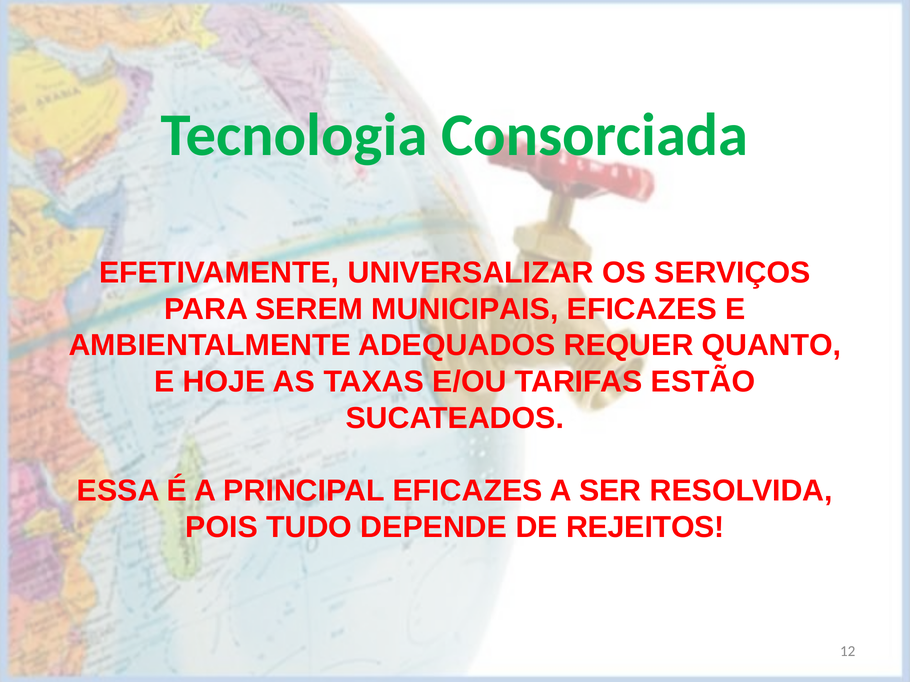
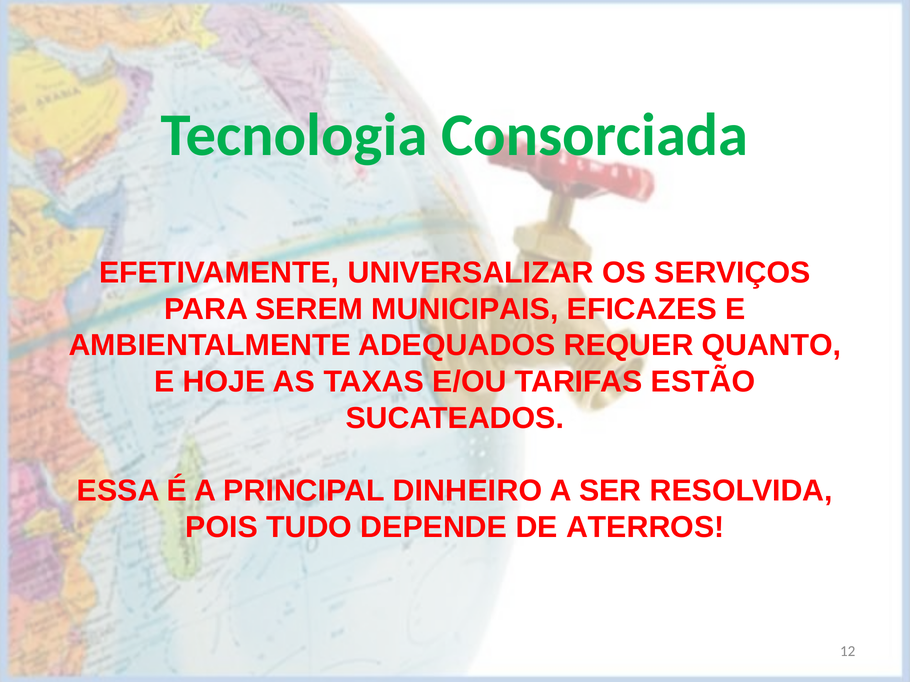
PRINCIPAL EFICAZES: EFICAZES -> DINHEIRO
REJEITOS: REJEITOS -> ATERROS
